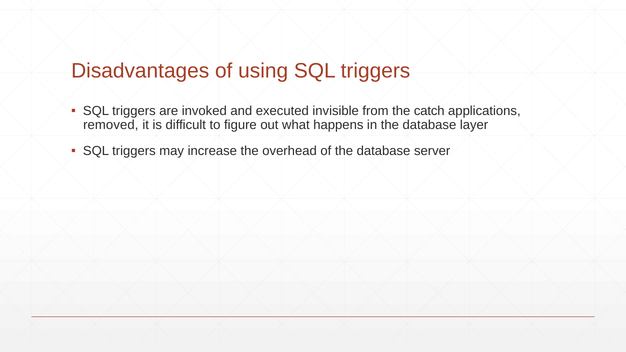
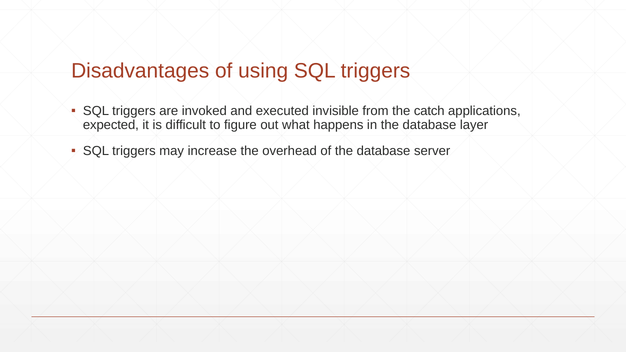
removed: removed -> expected
